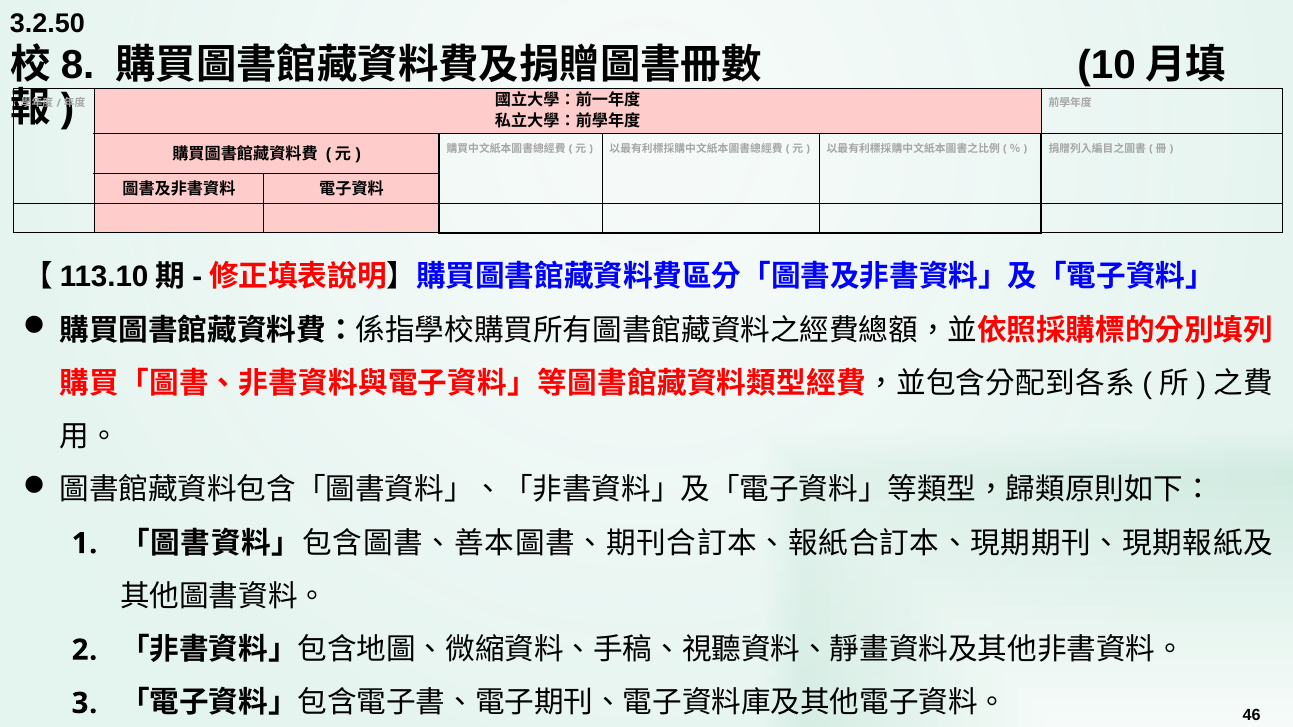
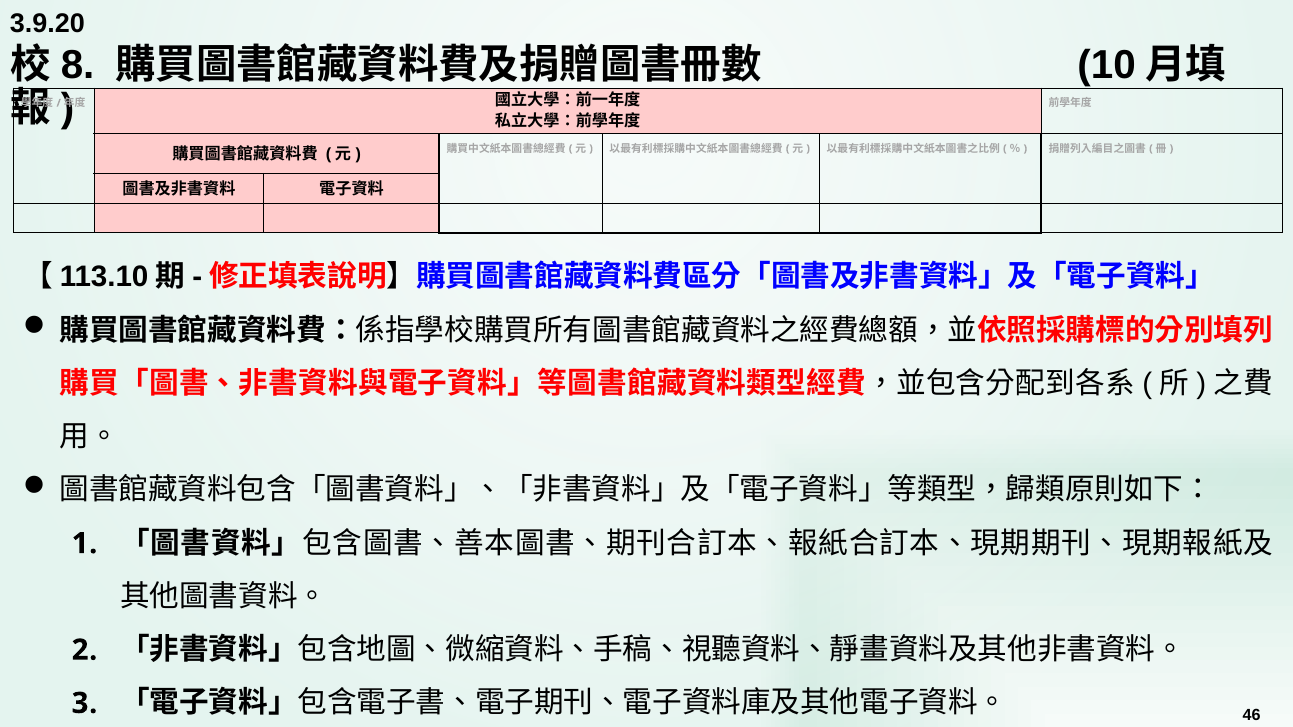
3.2.50: 3.2.50 -> 3.9.20
